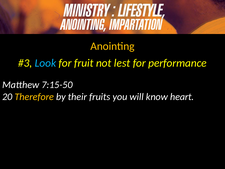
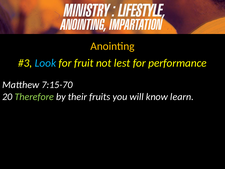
7:15-50: 7:15-50 -> 7:15-70
Therefore colour: yellow -> light green
heart: heart -> learn
